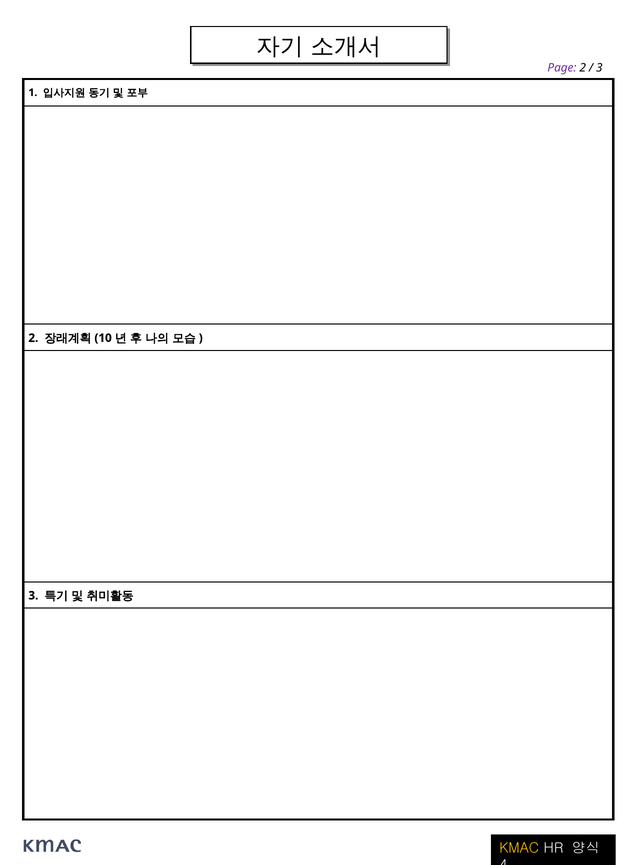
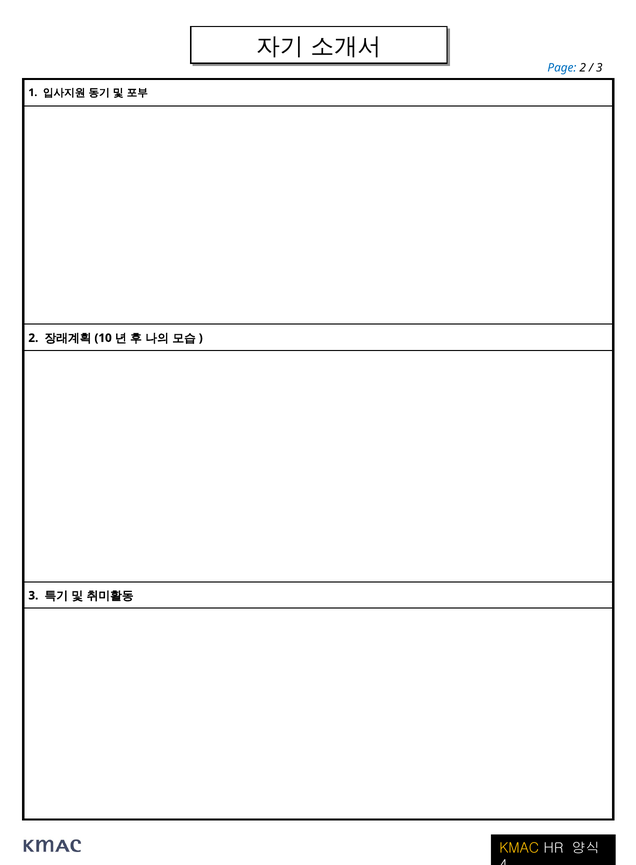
Page colour: purple -> blue
